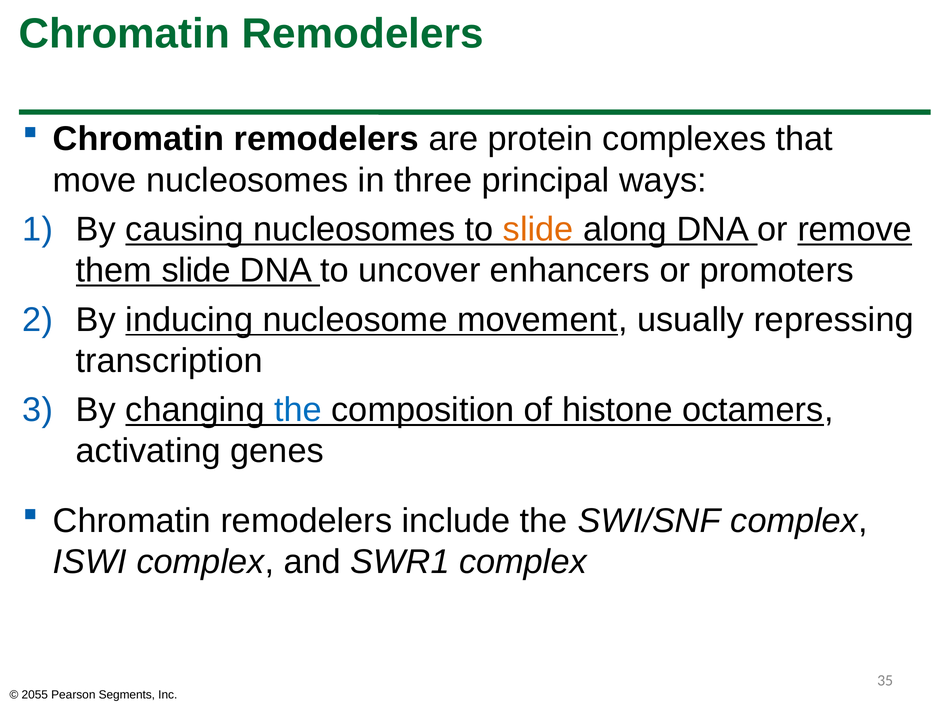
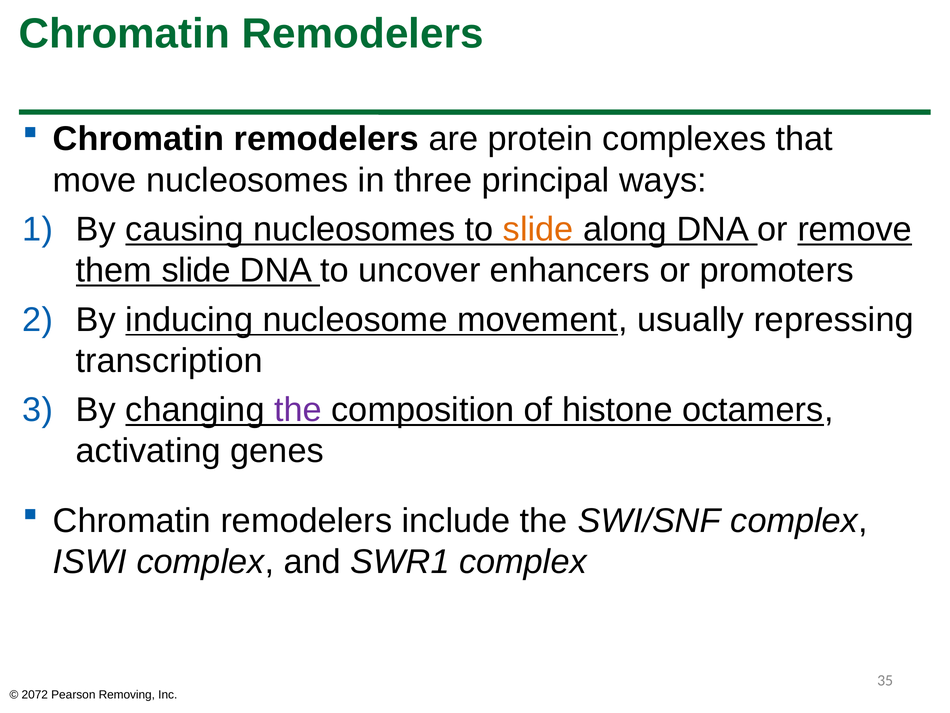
the at (298, 410) colour: blue -> purple
2055: 2055 -> 2072
Segments: Segments -> Removing
